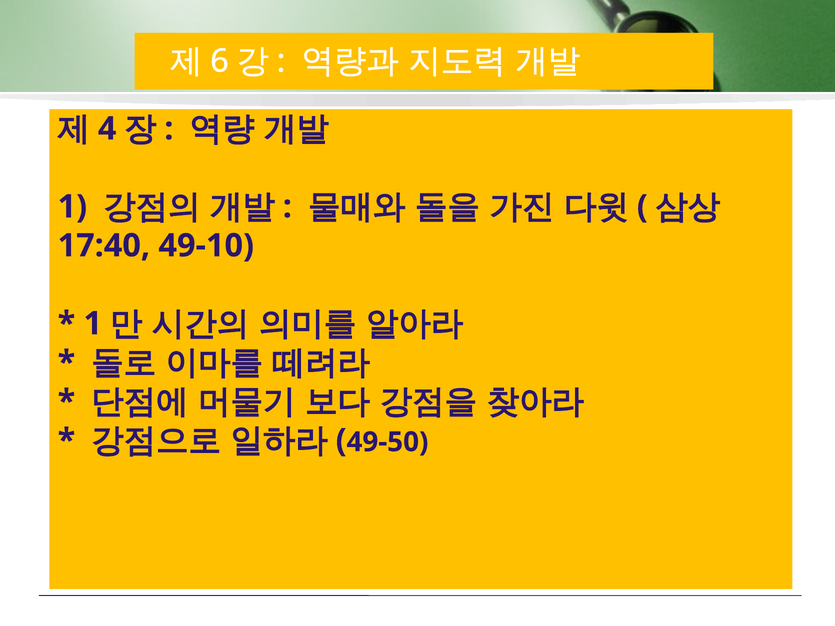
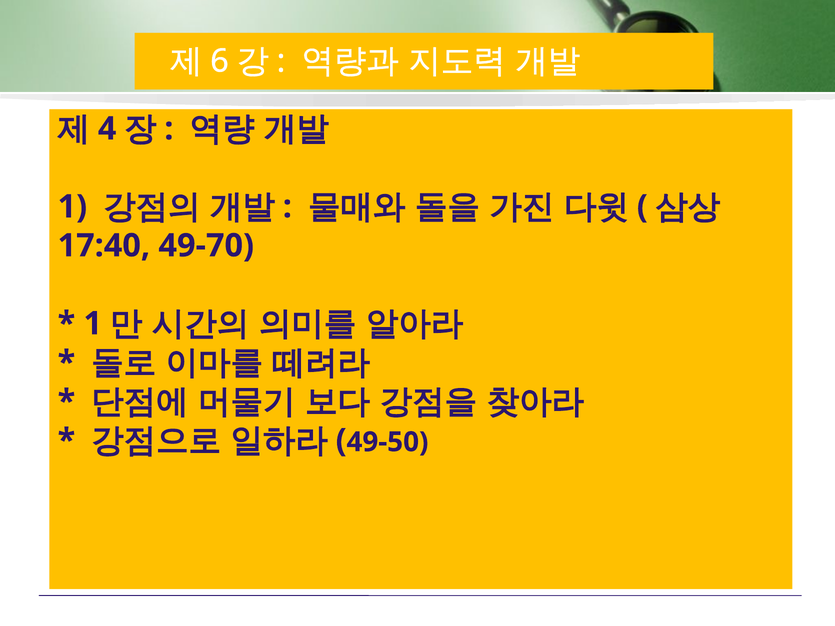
49-10: 49-10 -> 49-70
